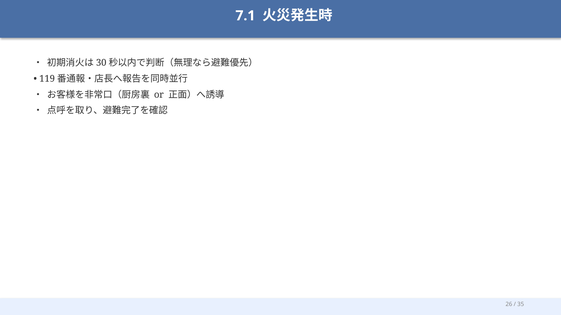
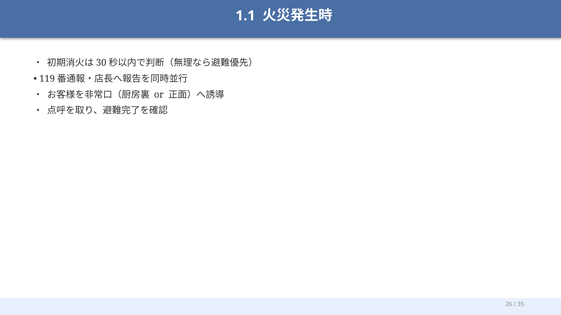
7.1: 7.1 -> 1.1
